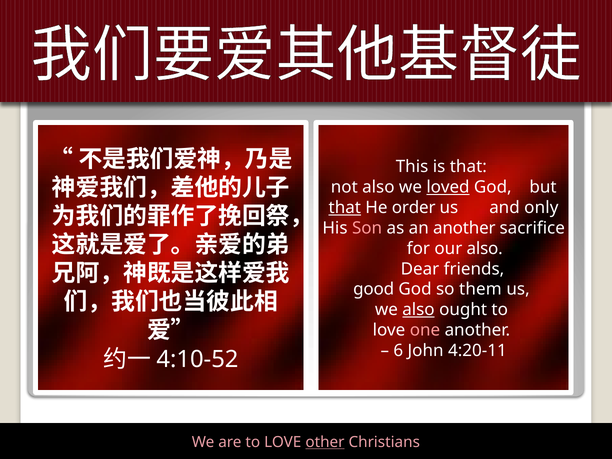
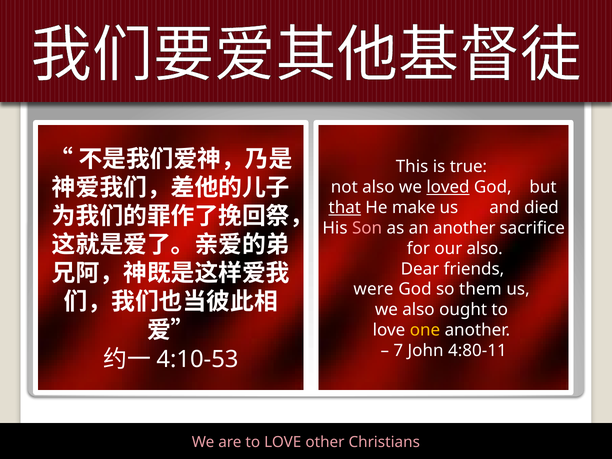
is that: that -> true
order: order -> make
only: only -> died
good: good -> were
also at (418, 310) underline: present -> none
one colour: pink -> yellow
6: 6 -> 7
4:20-11: 4:20-11 -> 4:80-11
4:10-52: 4:10-52 -> 4:10-53
other underline: present -> none
